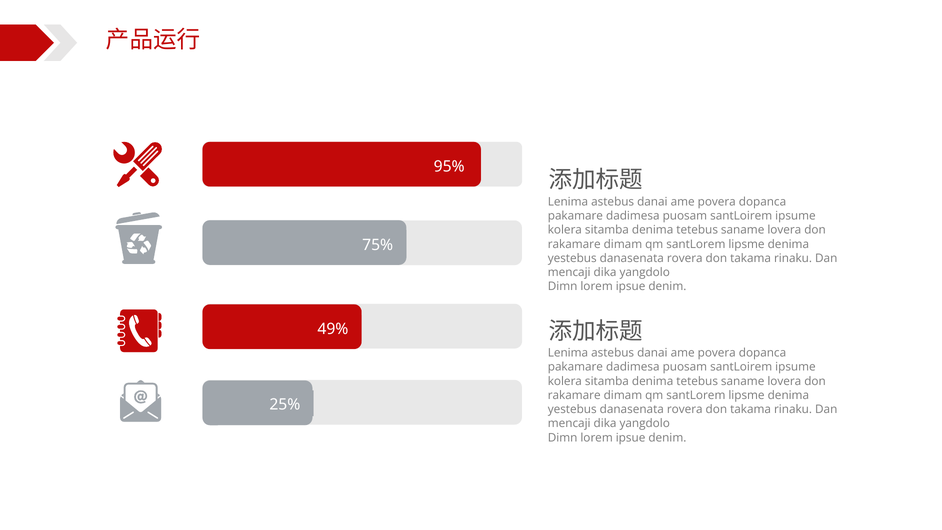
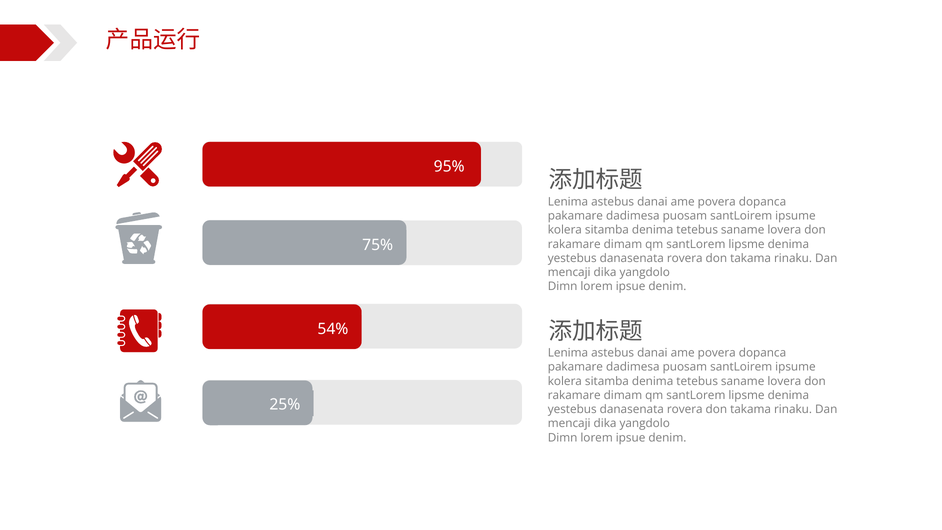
49%: 49% -> 54%
